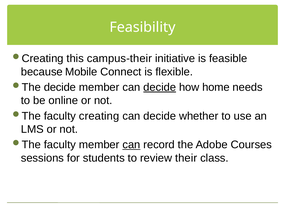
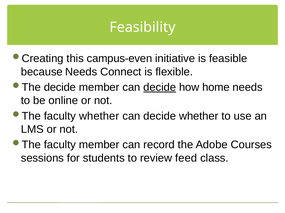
campus-their: campus-their -> campus-even
because Mobile: Mobile -> Needs
faculty creating: creating -> whether
can at (131, 145) underline: present -> none
their: their -> feed
